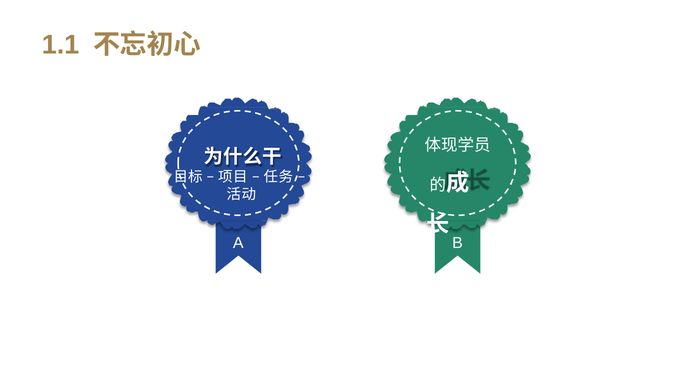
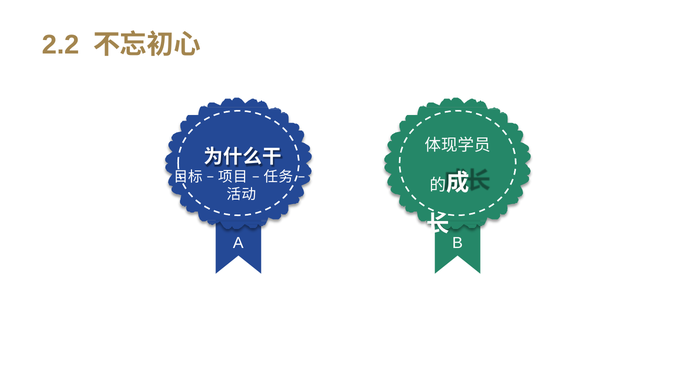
1.1: 1.1 -> 2.2
